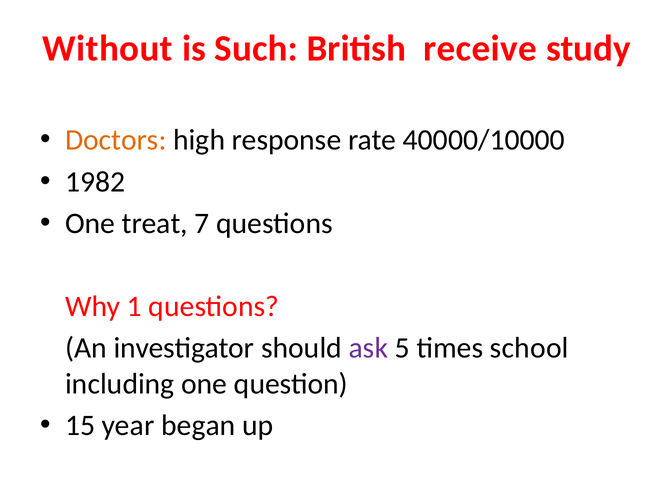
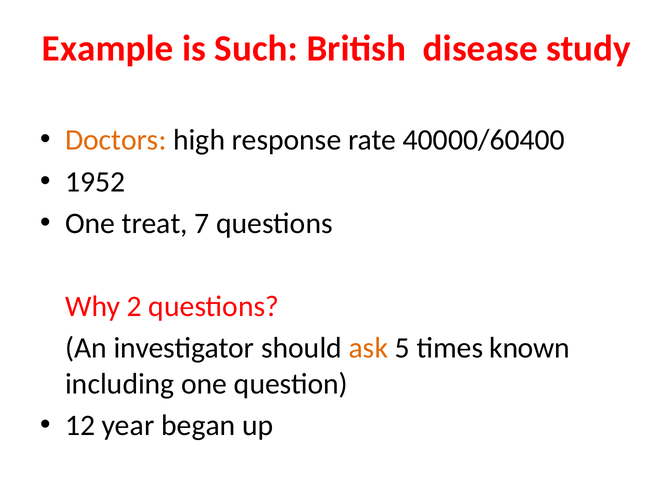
Without: Without -> Example
receive: receive -> disease
40000/10000: 40000/10000 -> 40000/60400
1982: 1982 -> 1952
1: 1 -> 2
ask colour: purple -> orange
school: school -> known
15: 15 -> 12
